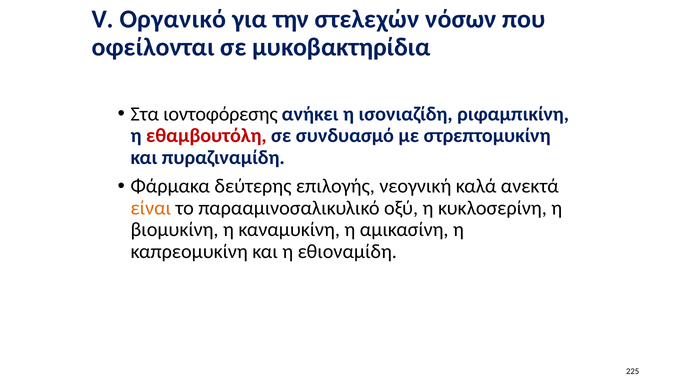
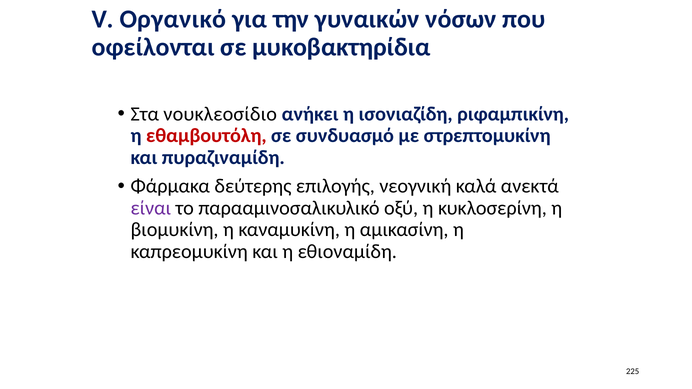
στελεχών: στελεχών -> γυναικών
ιοντοφόρεσης: ιοντοφόρεσης -> νουκλεοσίδιο
είναι colour: orange -> purple
